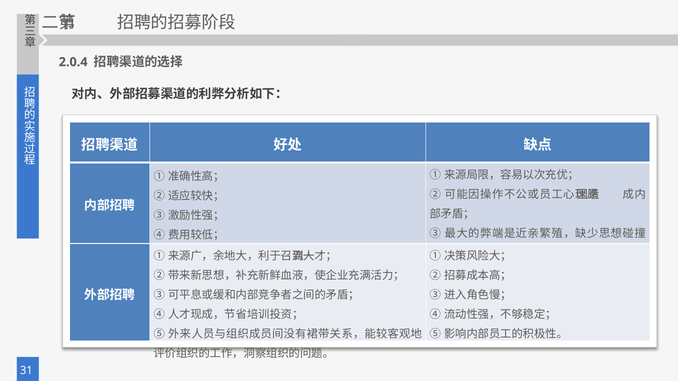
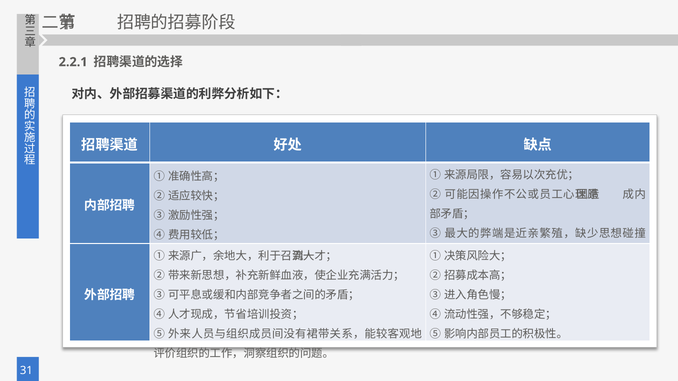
2.0.4: 2.0.4 -> 2.2.1
